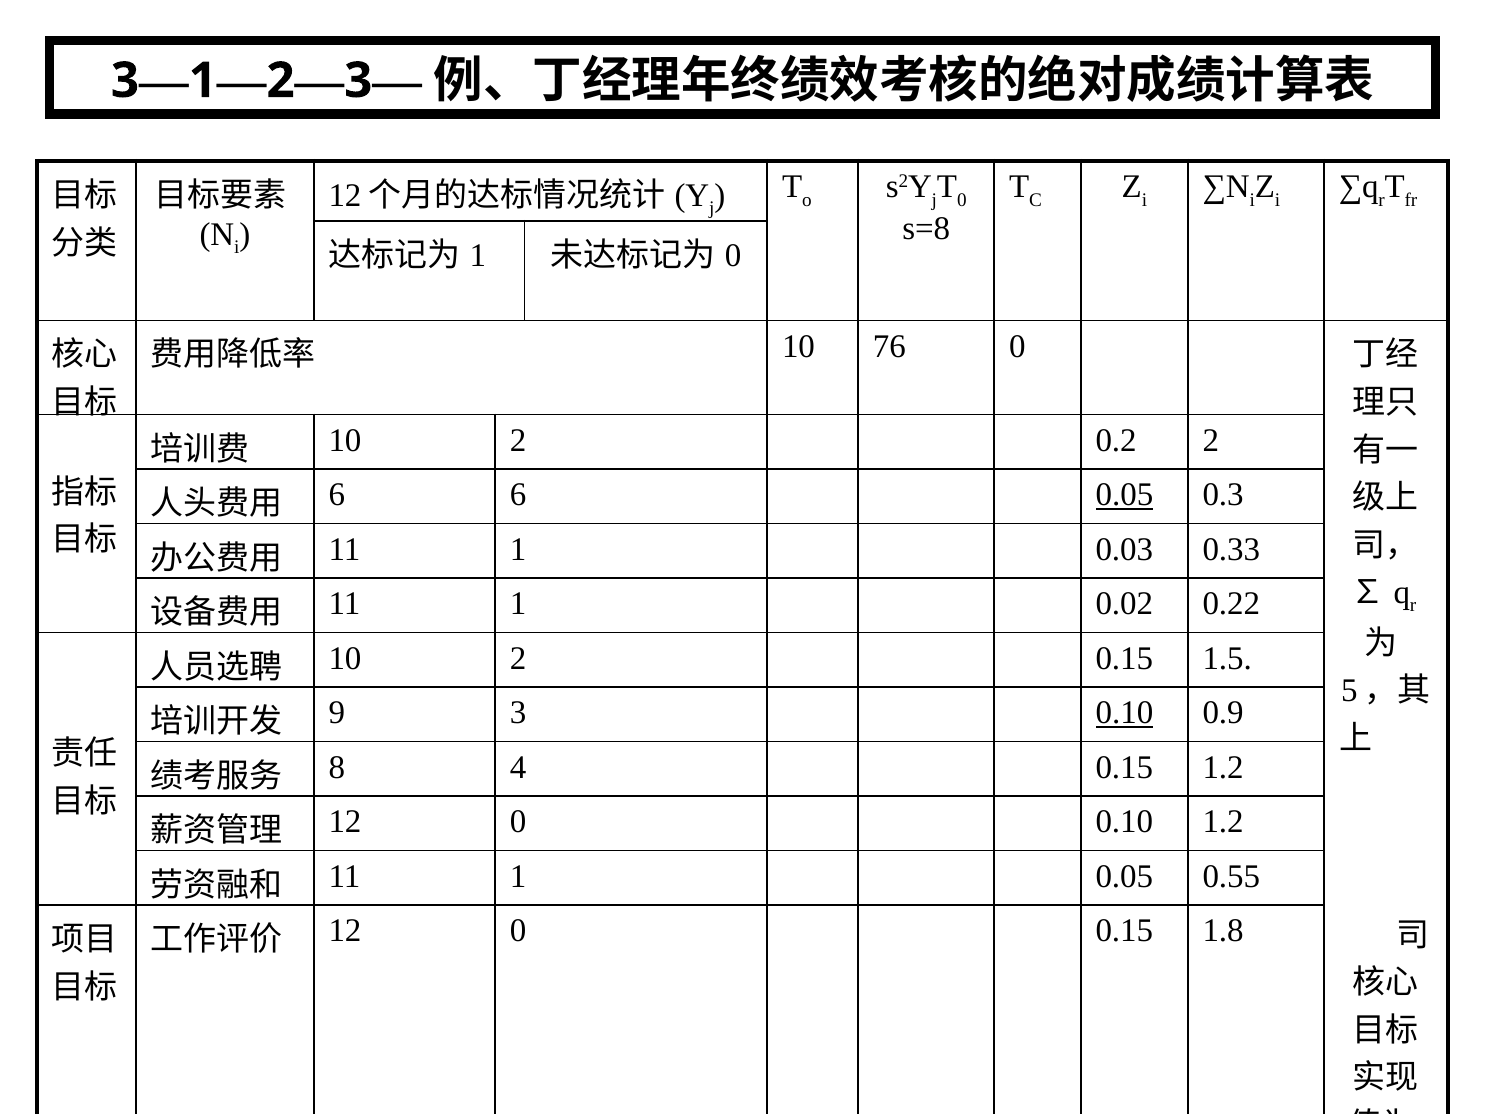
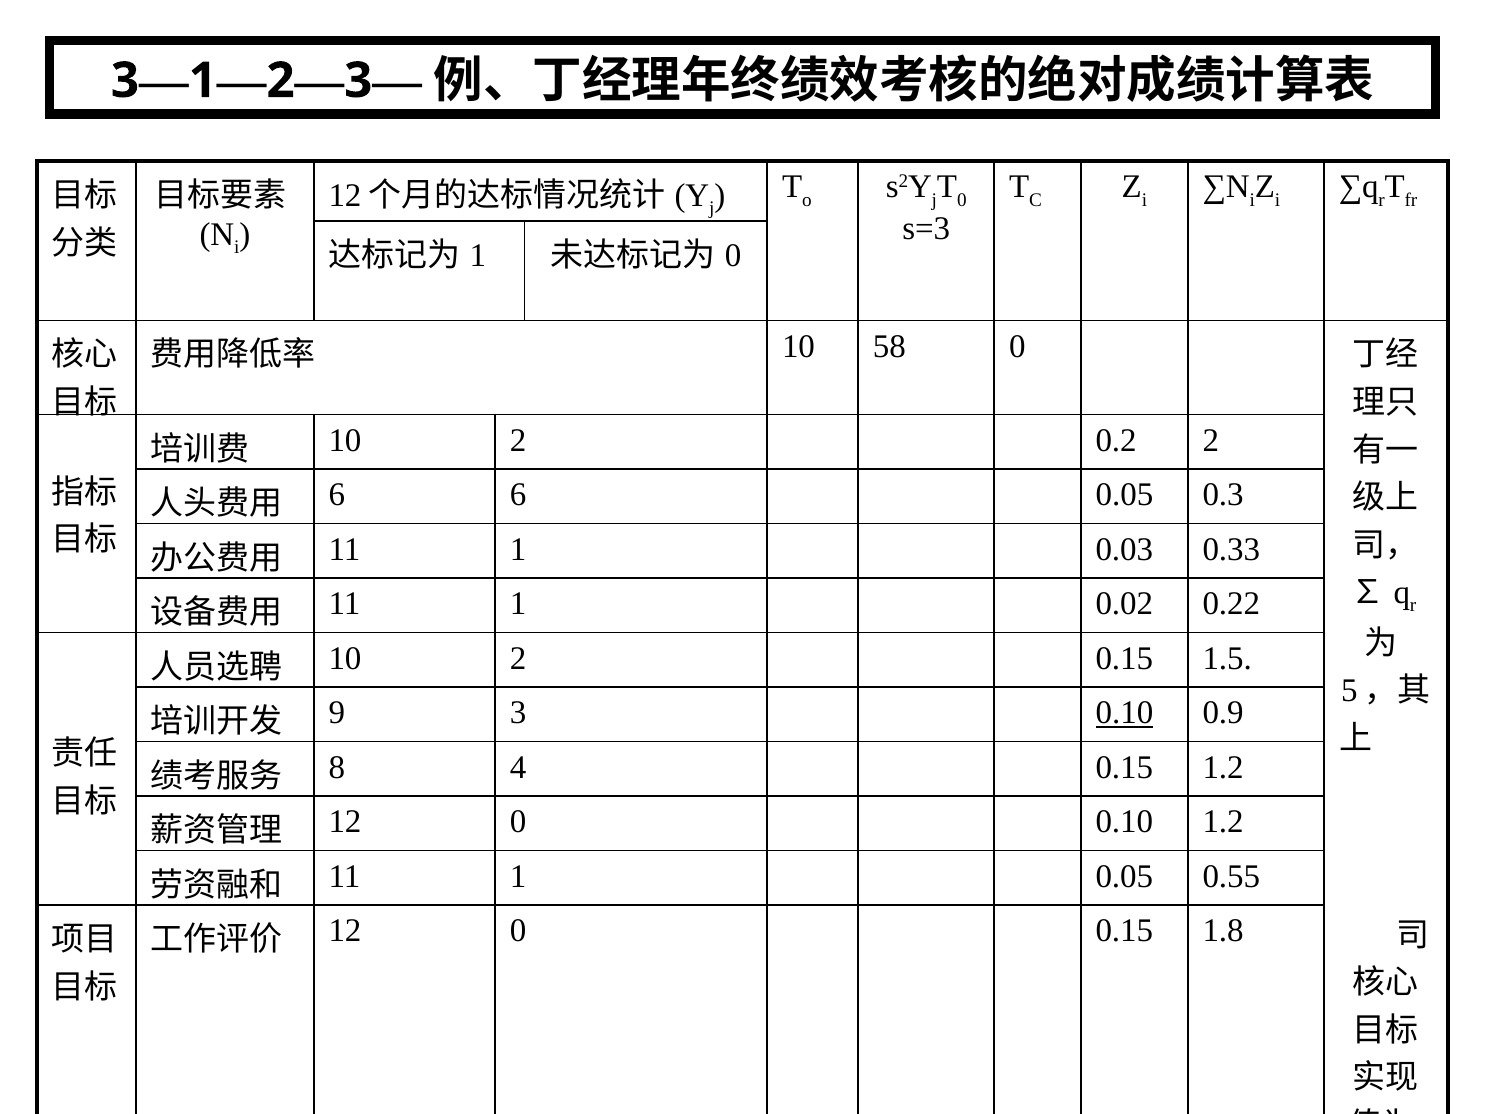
s=8: s=8 -> s=3
76: 76 -> 58
0.05 at (1124, 495) underline: present -> none
